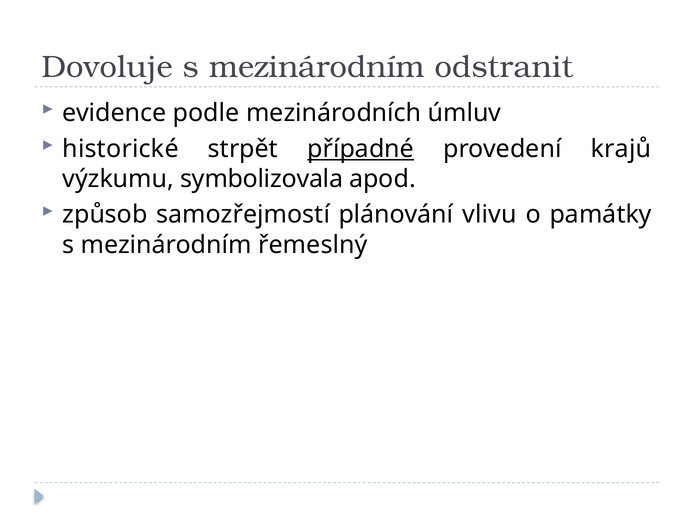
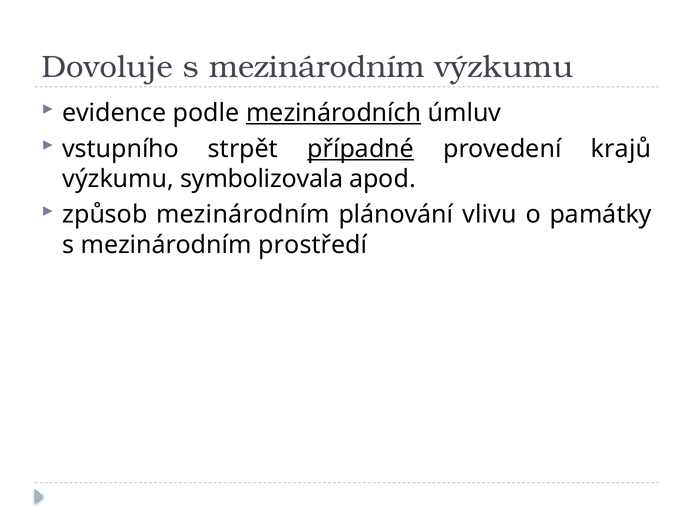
mezinárodním odstranit: odstranit -> výzkumu
mezinárodních underline: none -> present
historické: historické -> vstupního
způsob samozřejmostí: samozřejmostí -> mezinárodním
řemeslný: řemeslný -> prostředí
